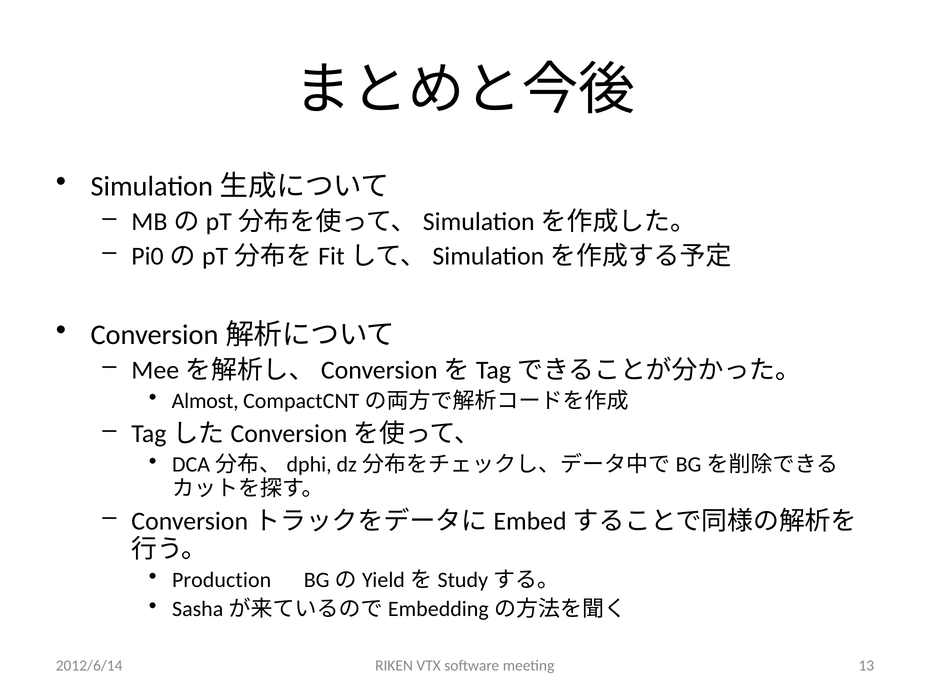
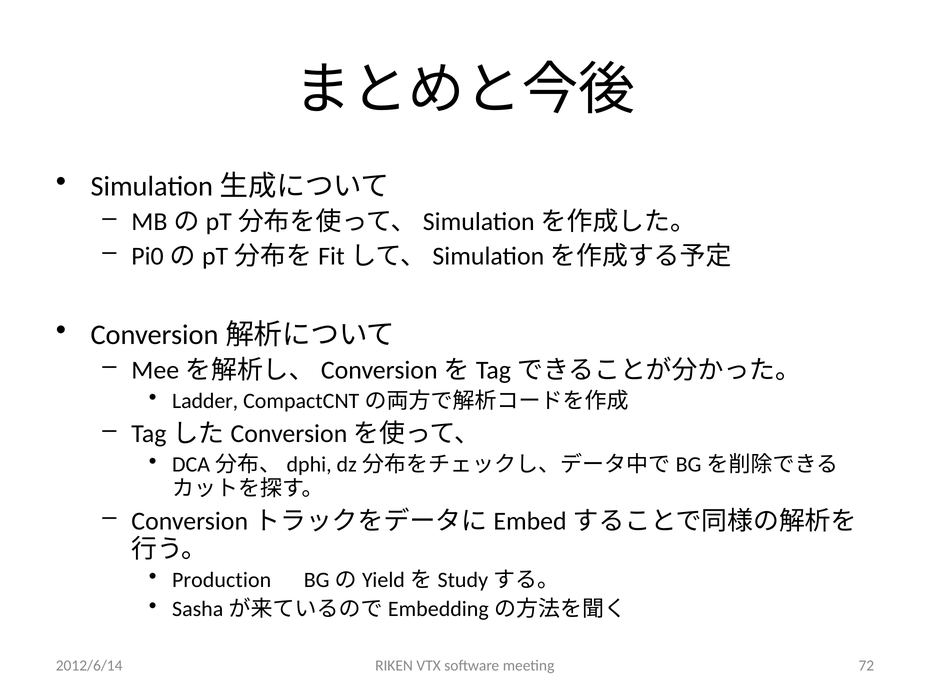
Almost: Almost -> Ladder
13: 13 -> 72
